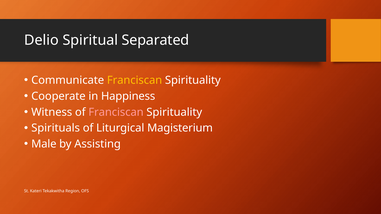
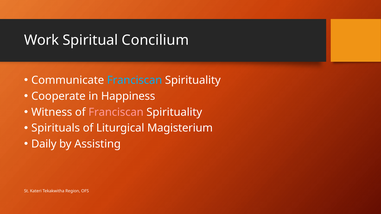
Delio: Delio -> Work
Separated: Separated -> Concilium
Franciscan at (135, 80) colour: yellow -> light blue
Male: Male -> Daily
